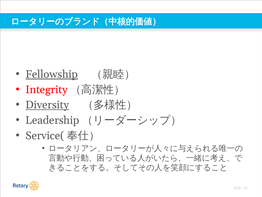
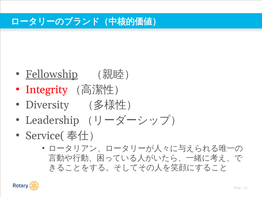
Diversity underline: present -> none
